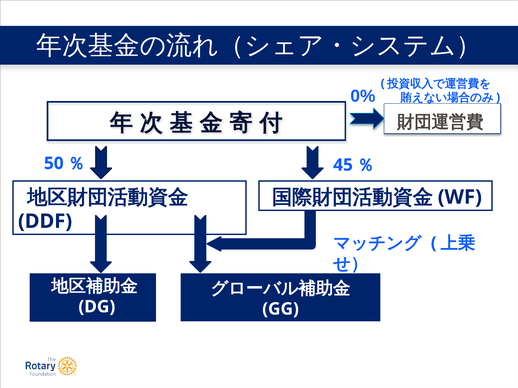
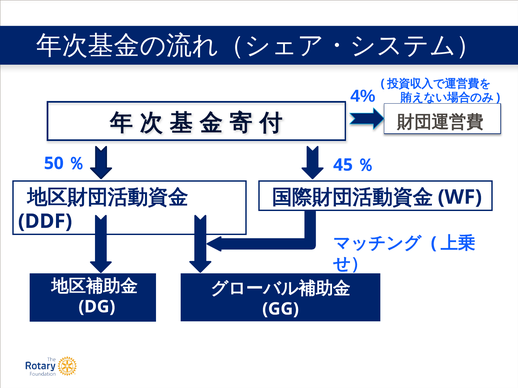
0%: 0% -> 4%
